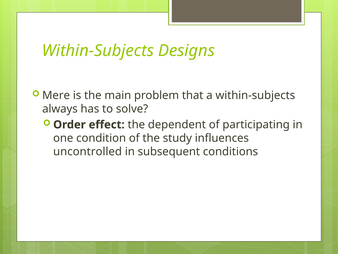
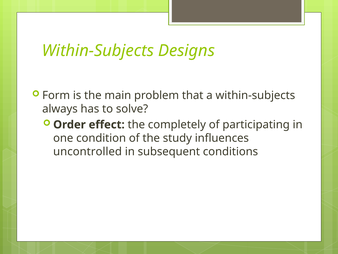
Mere: Mere -> Form
dependent: dependent -> completely
